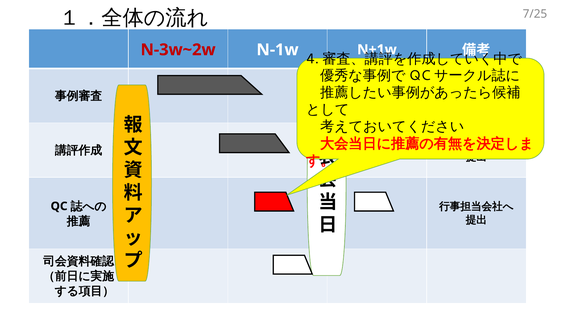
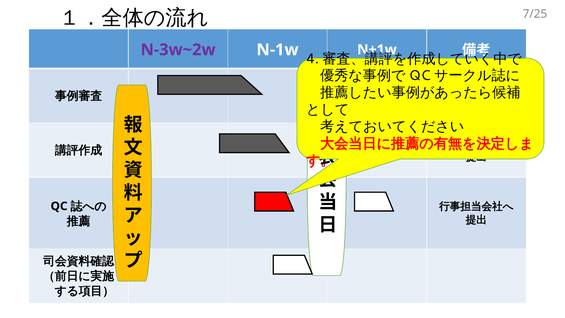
N-3w~2w colour: red -> purple
